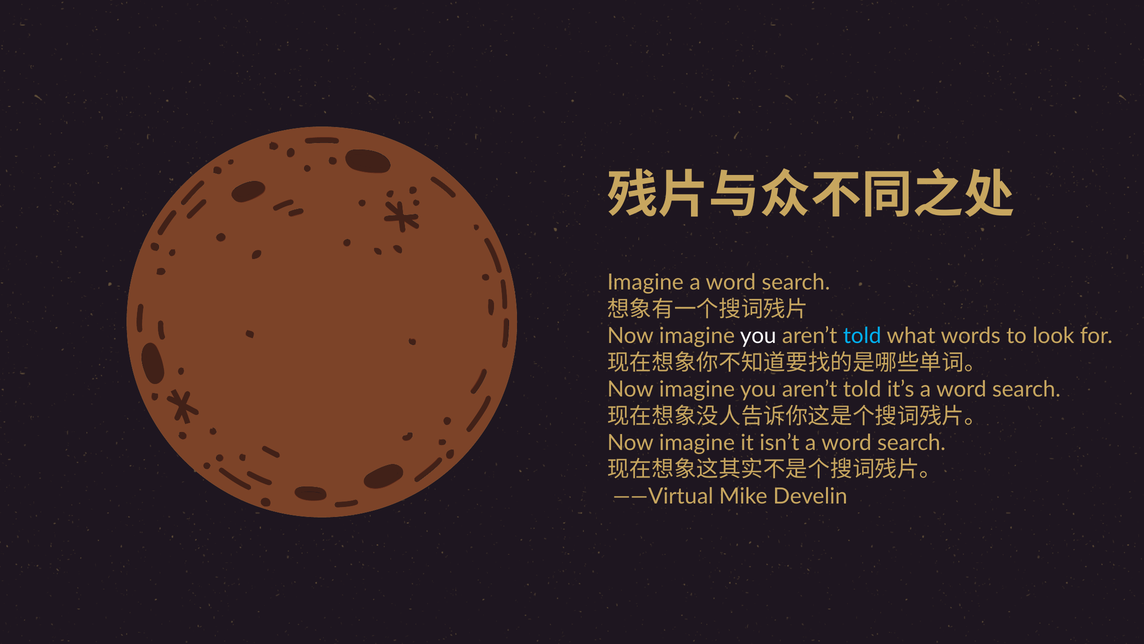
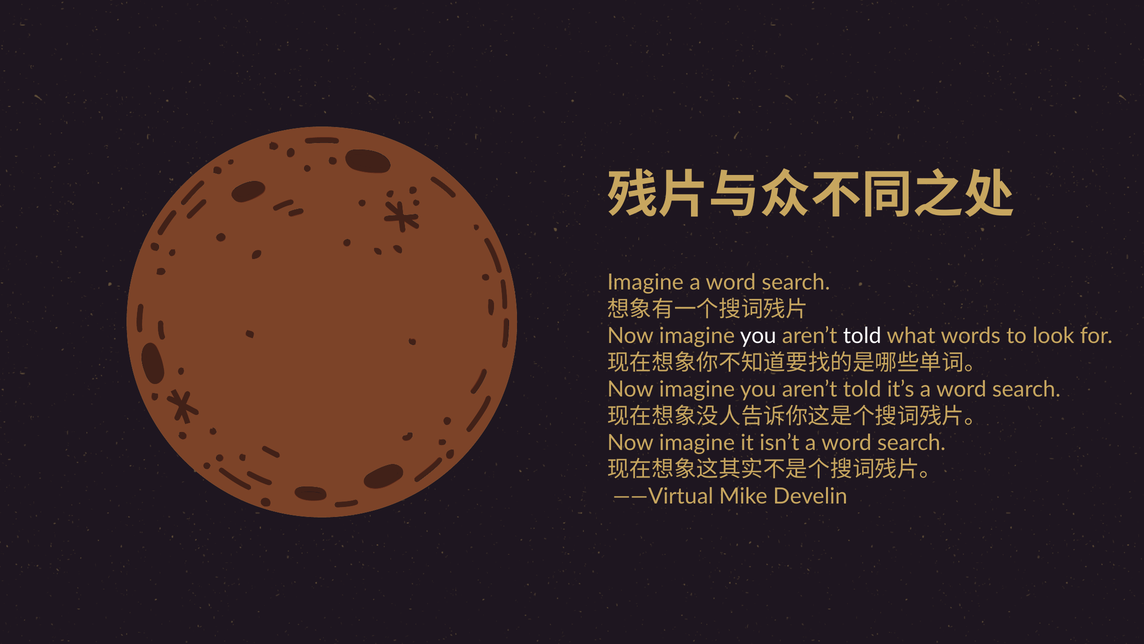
told at (862, 336) colour: light blue -> white
